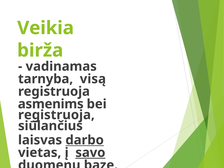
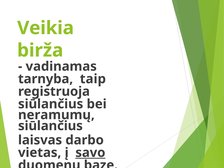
visą: visą -> taip
asmenims at (51, 104): asmenims -> siūlančius
registruoja at (56, 115): registruoja -> neramumų
darbo underline: present -> none
